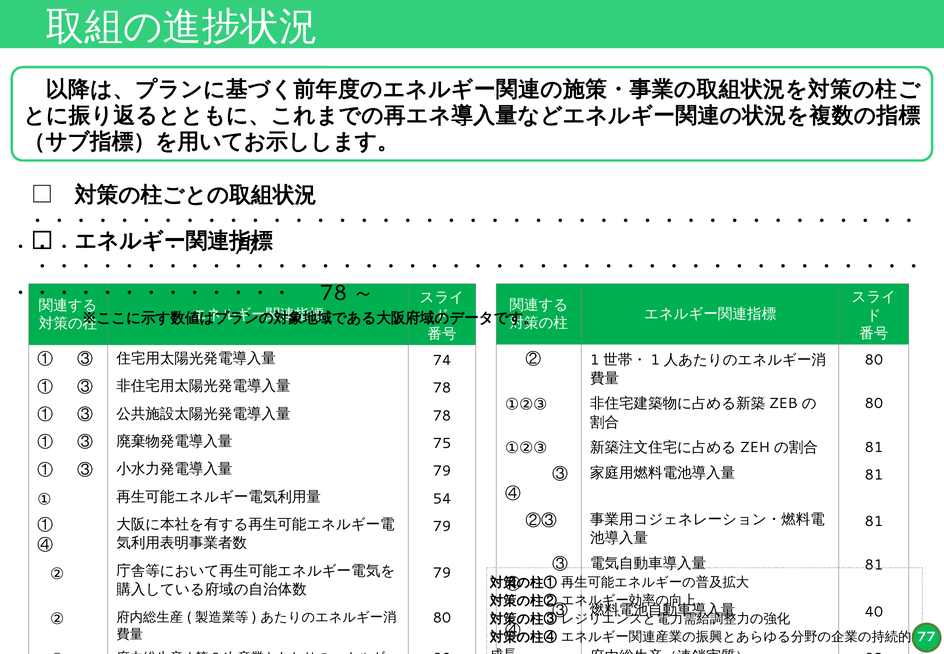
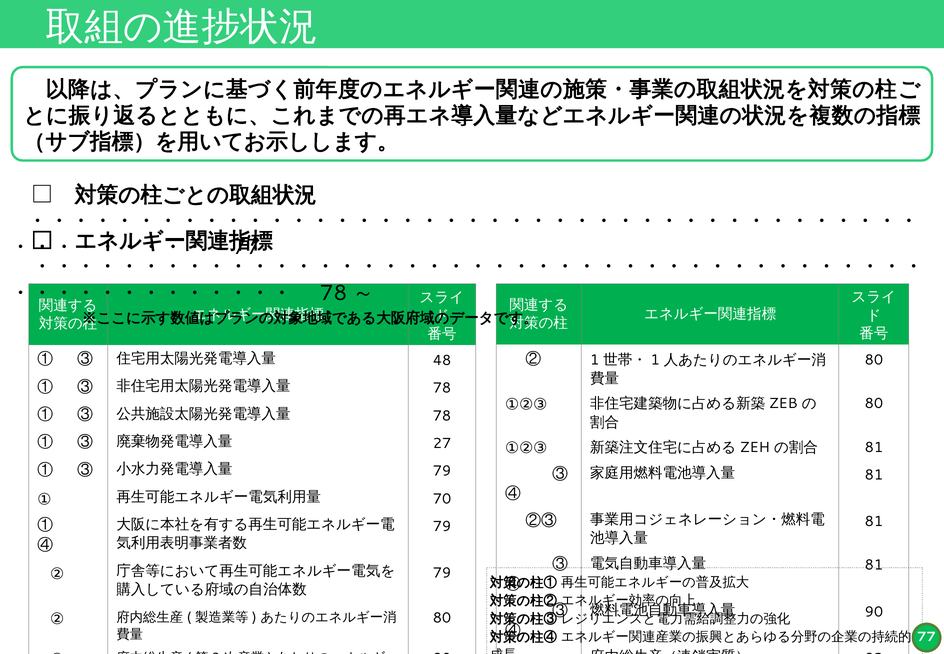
74: 74 -> 48
75: 75 -> 27
54: 54 -> 70
40: 40 -> 90
